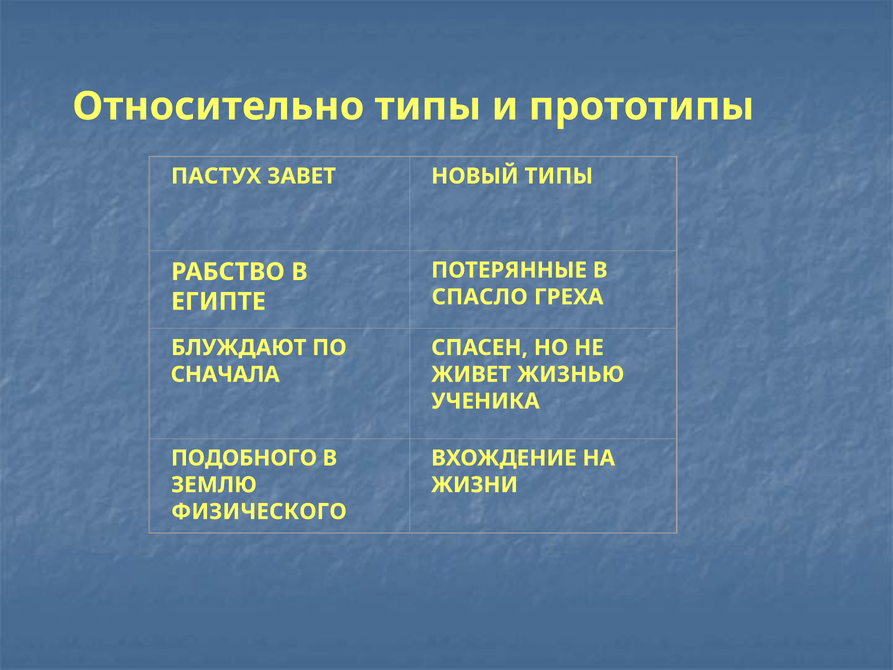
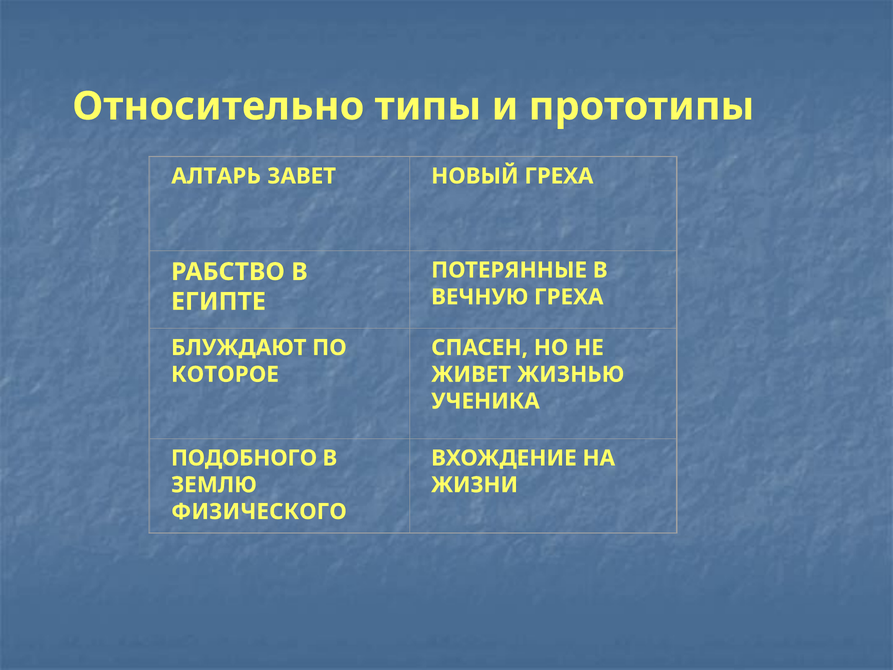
ПАСТУХ: ПАСТУХ -> АЛТАРЬ
НОВЫЙ ТИПЫ: ТИПЫ -> ГРЕХА
СПАСЛО: СПАСЛО -> ВЕЧНУЮ
СНАЧАЛА: СНАЧАЛА -> КОТОРОЕ
